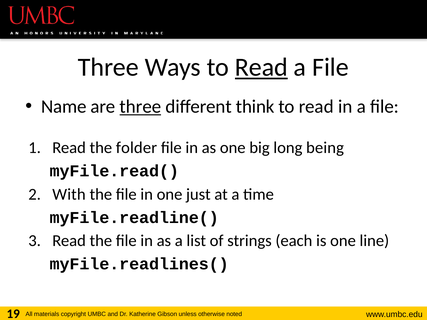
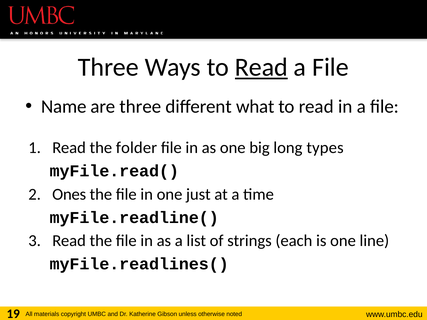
three at (140, 107) underline: present -> none
think: think -> what
being: being -> types
With: With -> Ones
